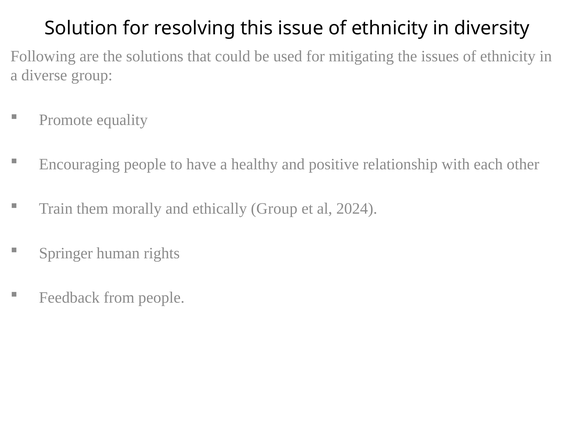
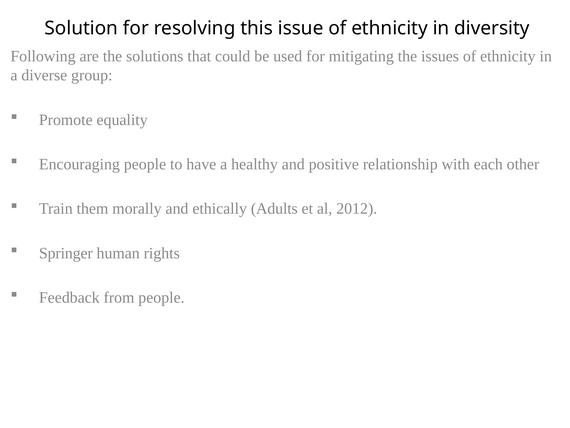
ethically Group: Group -> Adults
2024: 2024 -> 2012
